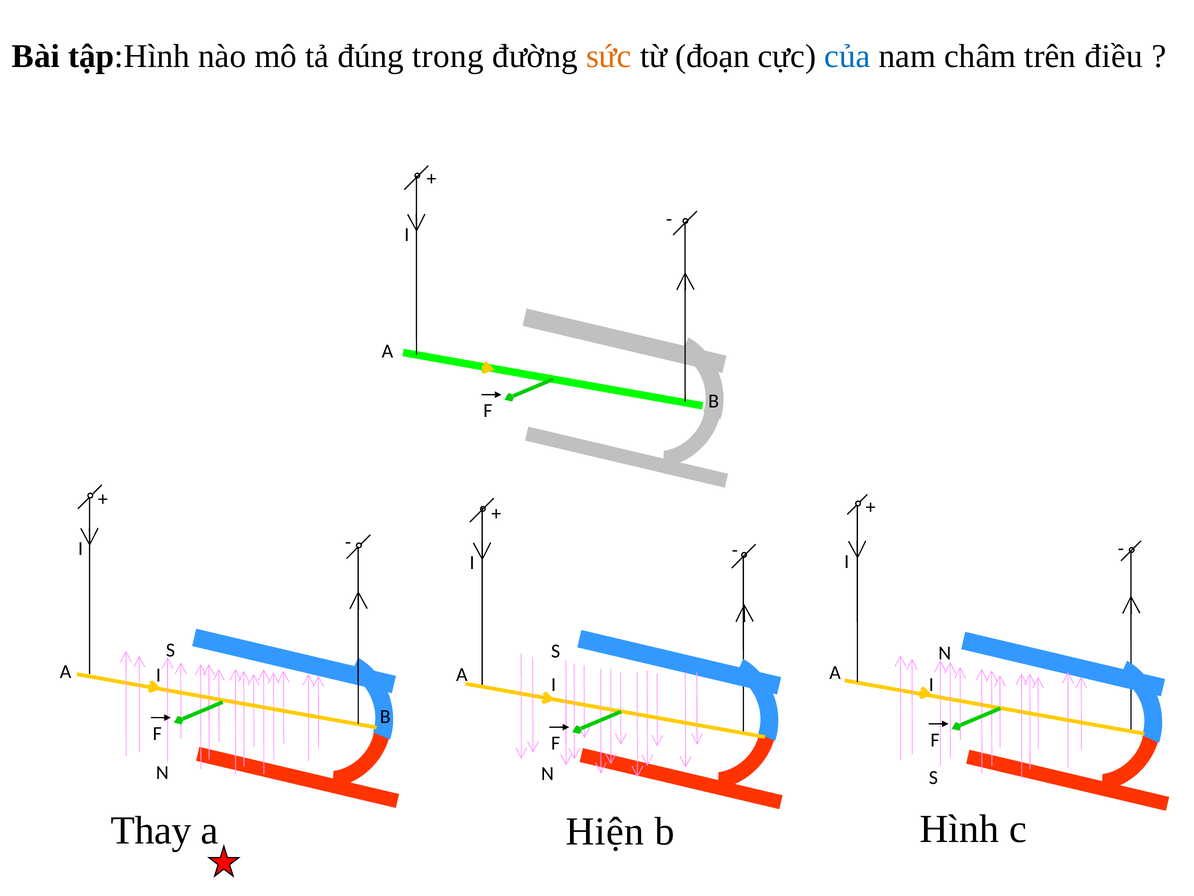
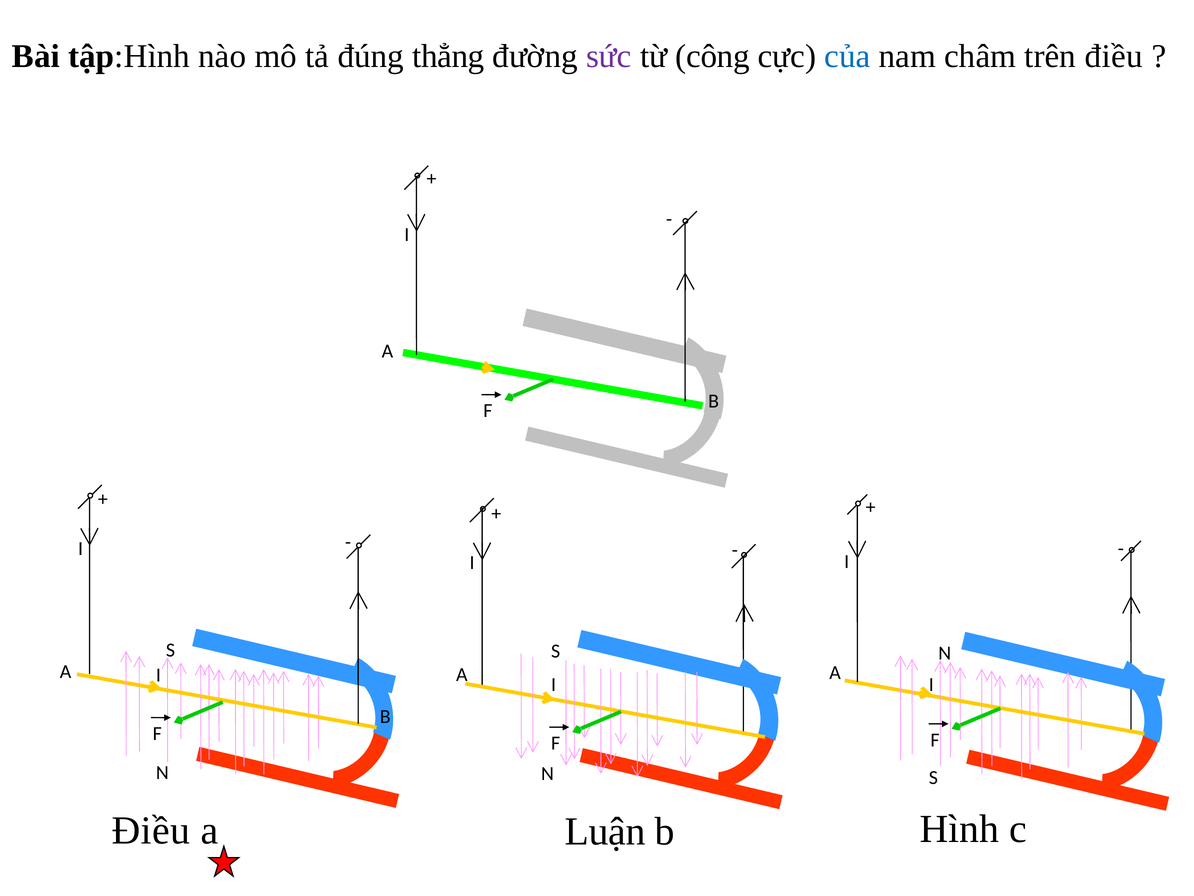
trong: trong -> thẳng
sức colour: orange -> purple
đoạn: đoạn -> công
Thay at (151, 830): Thay -> Điều
Hiện: Hiện -> Luận
